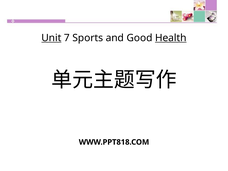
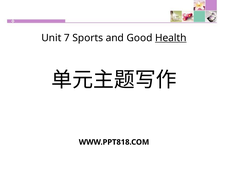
Unit underline: present -> none
